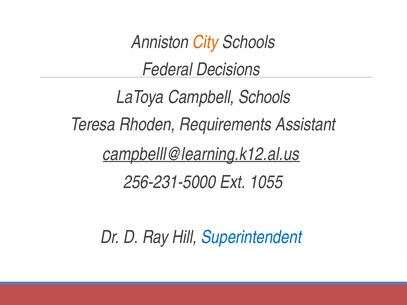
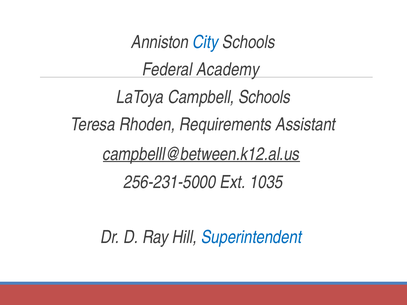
City colour: orange -> blue
Decisions: Decisions -> Academy
campbelll@learning.k12.al.us: campbelll@learning.k12.al.us -> campbelll@between.k12.al.us
1055: 1055 -> 1035
